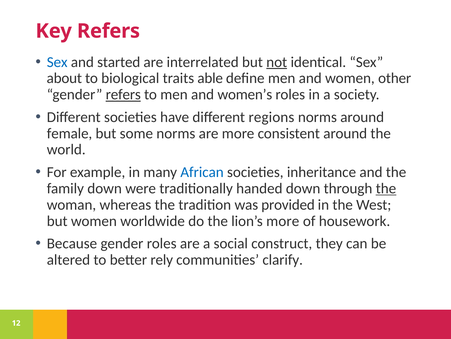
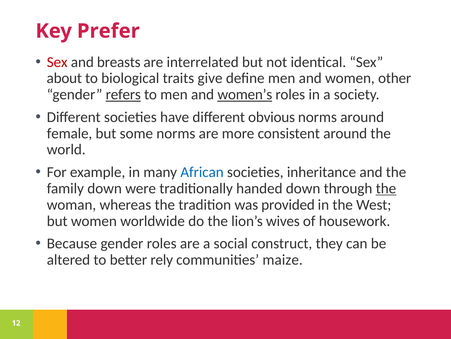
Key Refers: Refers -> Prefer
Sex at (57, 62) colour: blue -> red
started: started -> breasts
not underline: present -> none
able: able -> give
women’s underline: none -> present
regions: regions -> obvious
lion’s more: more -> wives
clarify: clarify -> maize
